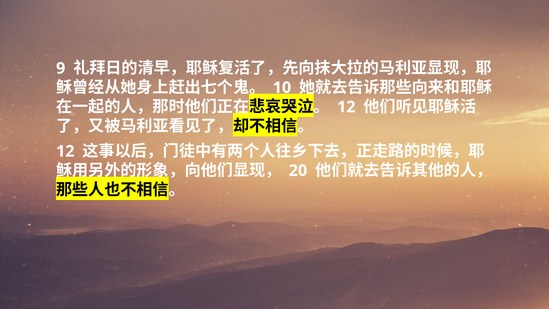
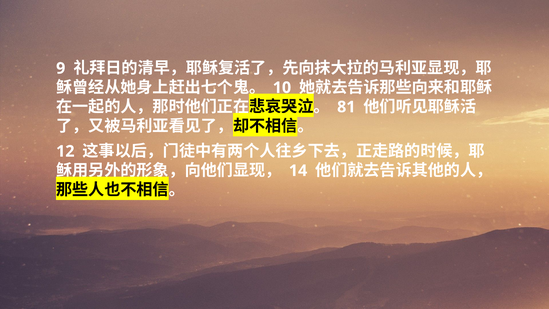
12 at (346, 107): 12 -> 81
20: 20 -> 14
